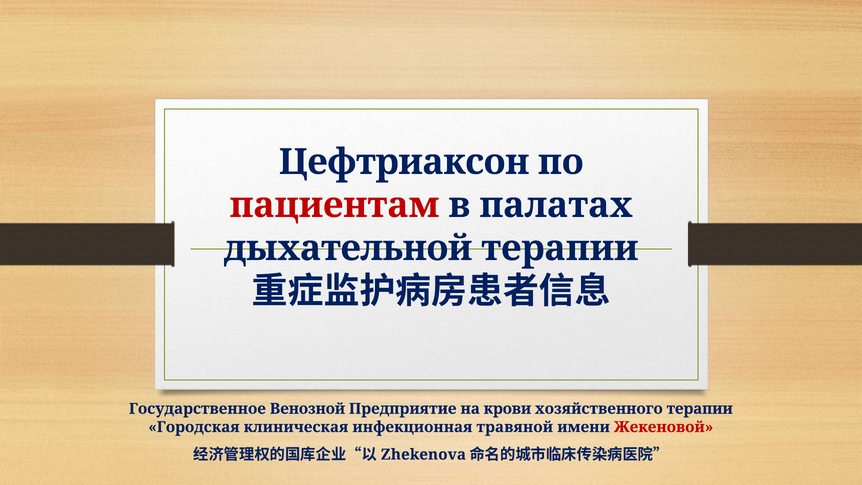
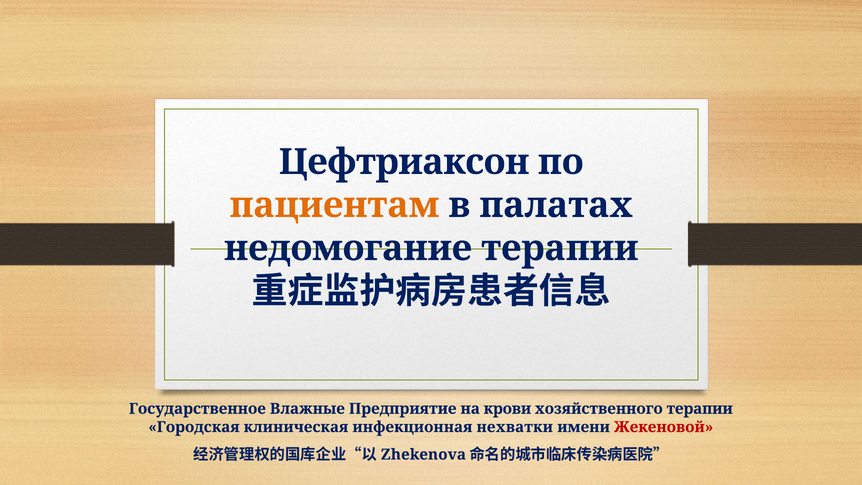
пациентам colour: red -> orange
дыхательной: дыхательной -> недомогание
Венозной: Венозной -> Влажные
травяной: травяной -> нехватки
